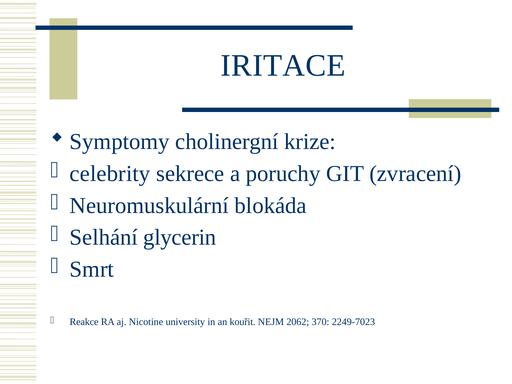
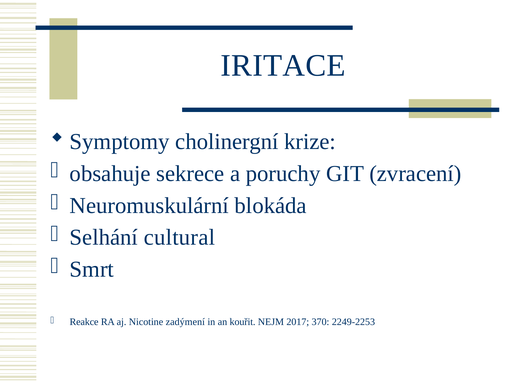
celebrity: celebrity -> obsahuje
glycerin: glycerin -> cultural
university: university -> zadýmení
2062: 2062 -> 2017
2249-7023: 2249-7023 -> 2249-2253
